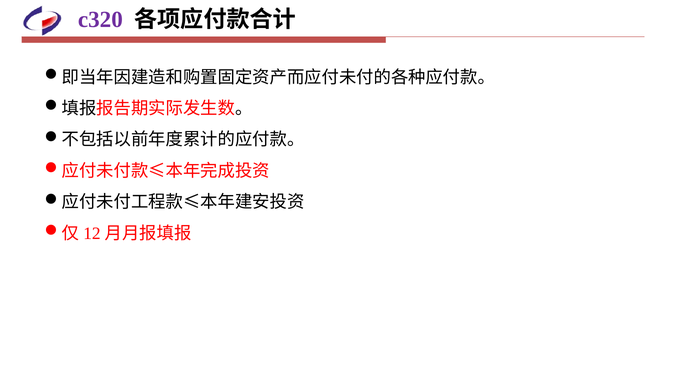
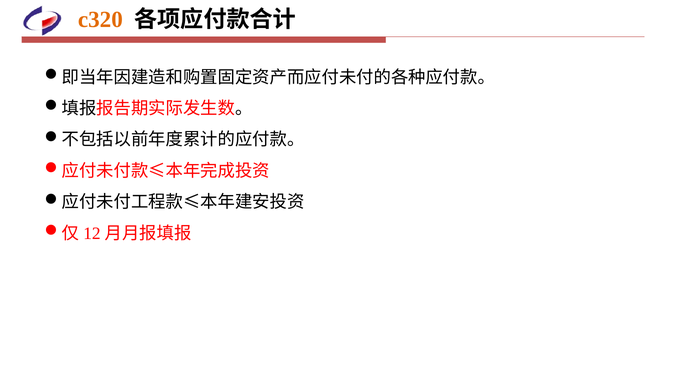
c320 colour: purple -> orange
